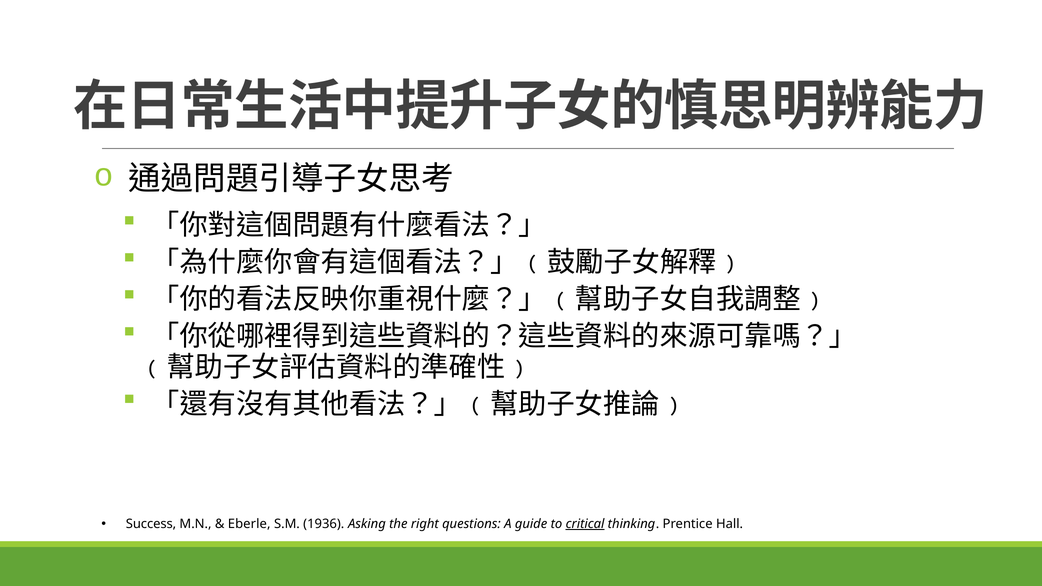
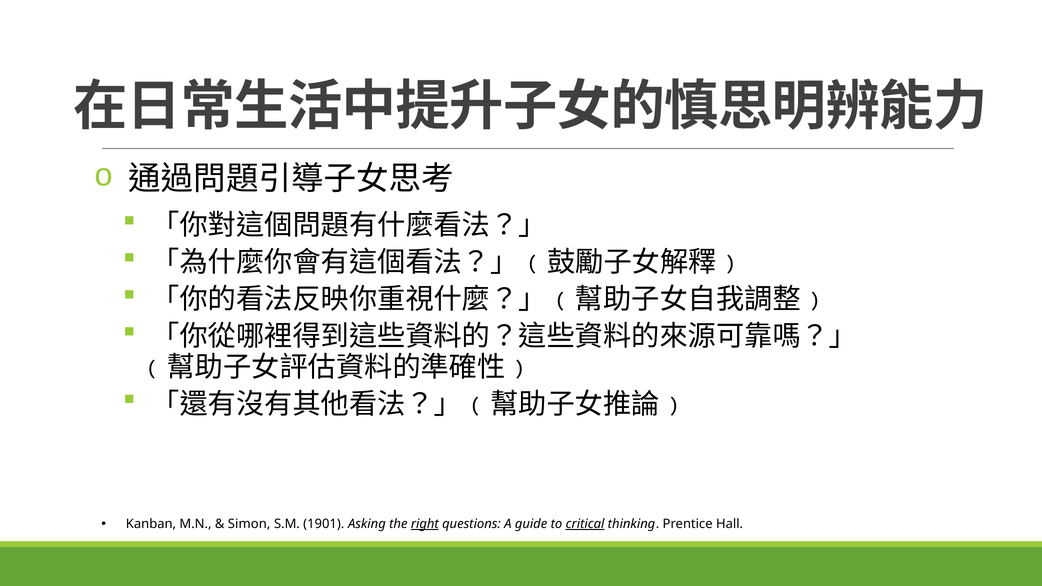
Success: Success -> Kanban
Eberle: Eberle -> Simon
1936: 1936 -> 1901
right underline: none -> present
